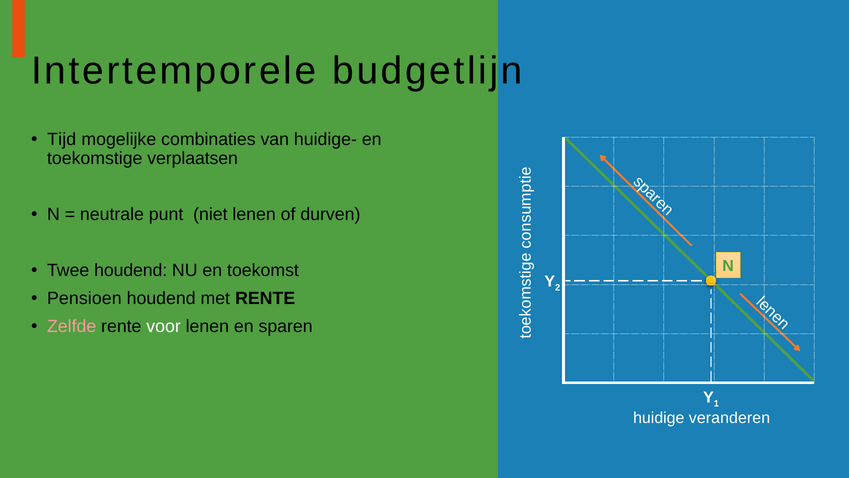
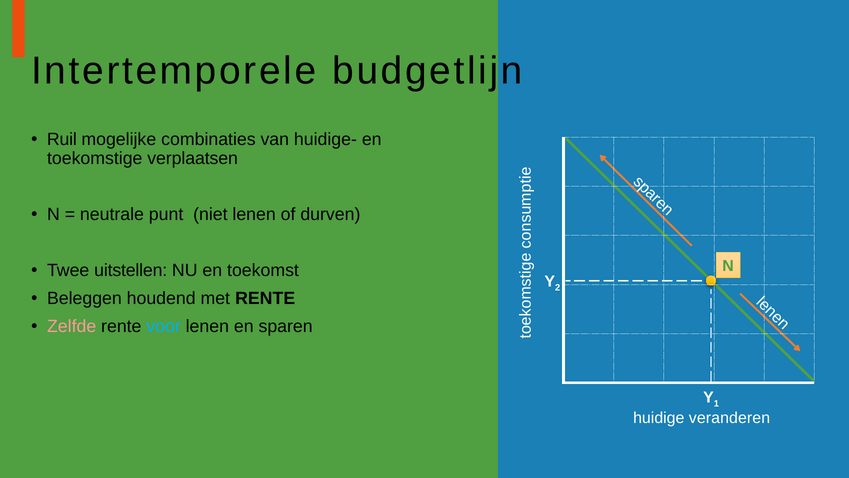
Tijd: Tijd -> Ruil
Twee houdend: houdend -> uitstellen
Pensioen: Pensioen -> Beleggen
voor colour: white -> light blue
